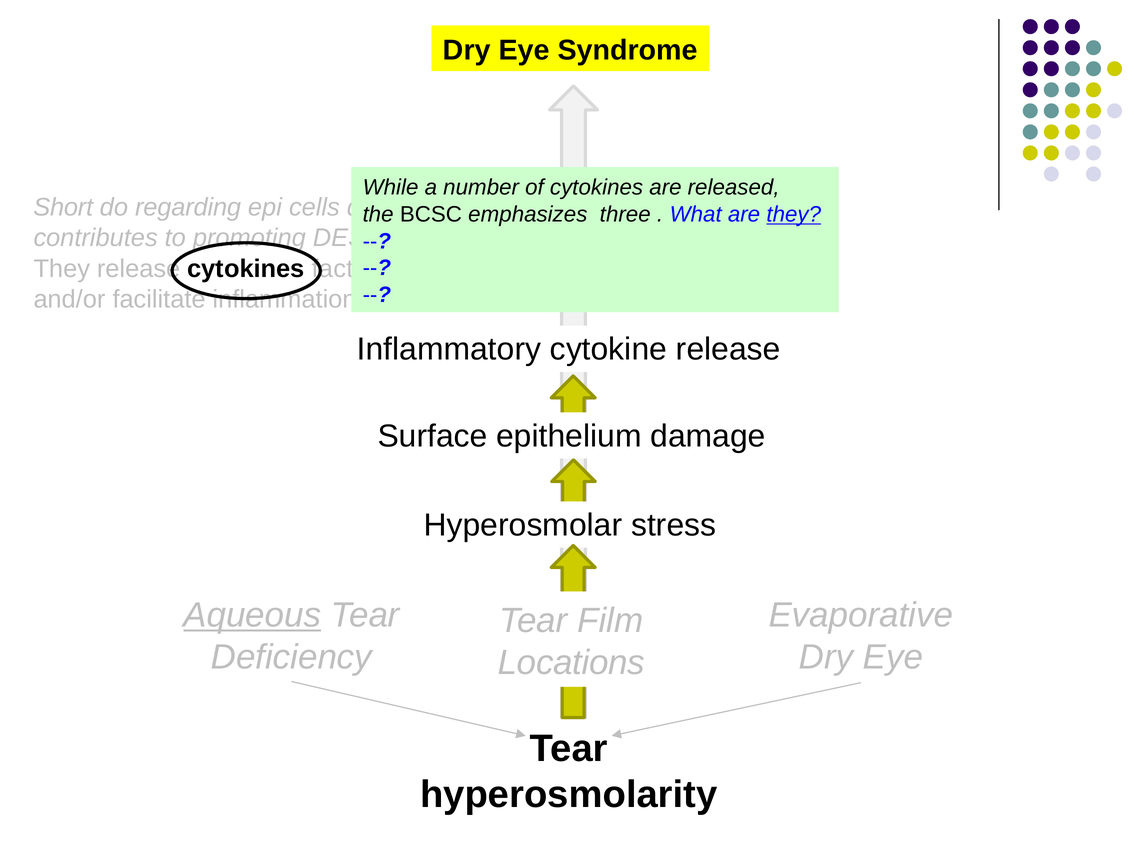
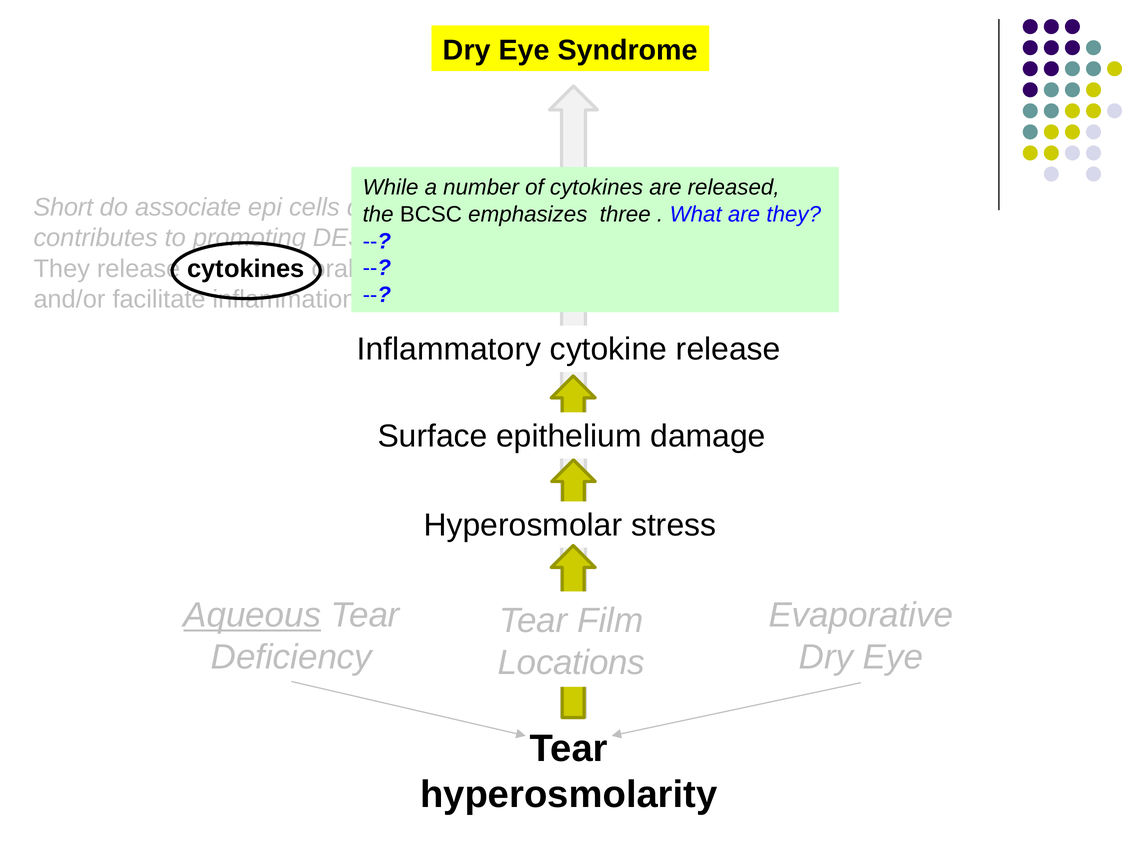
regarding: regarding -> associate
they at (794, 214) underline: present -> none
fact: fact -> oral
